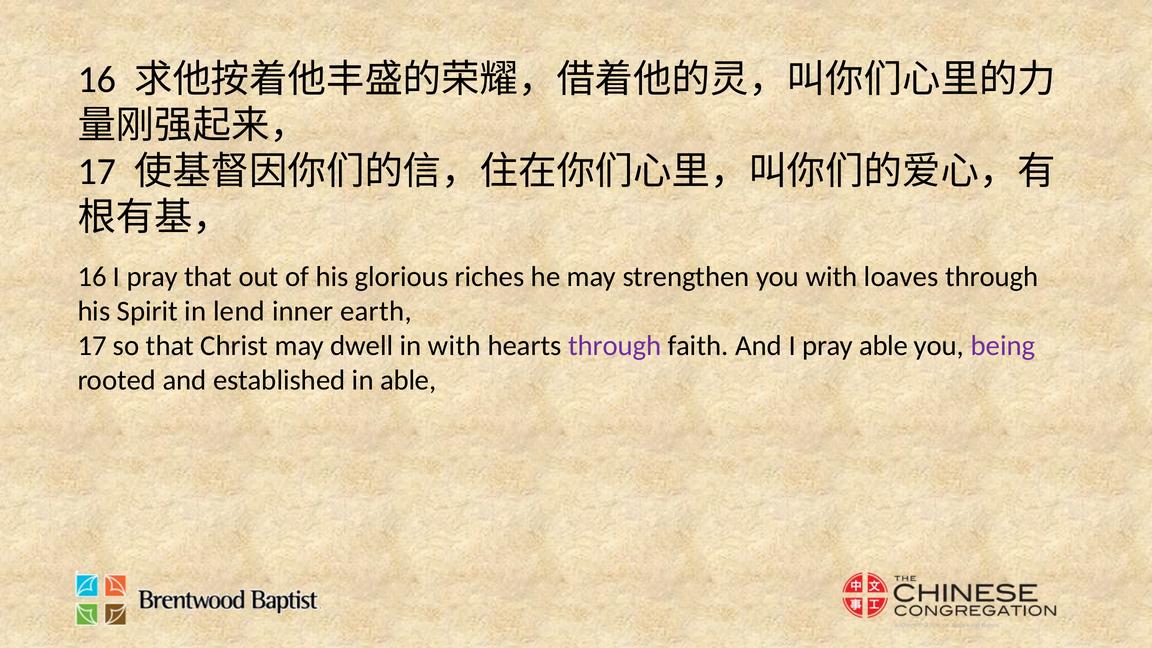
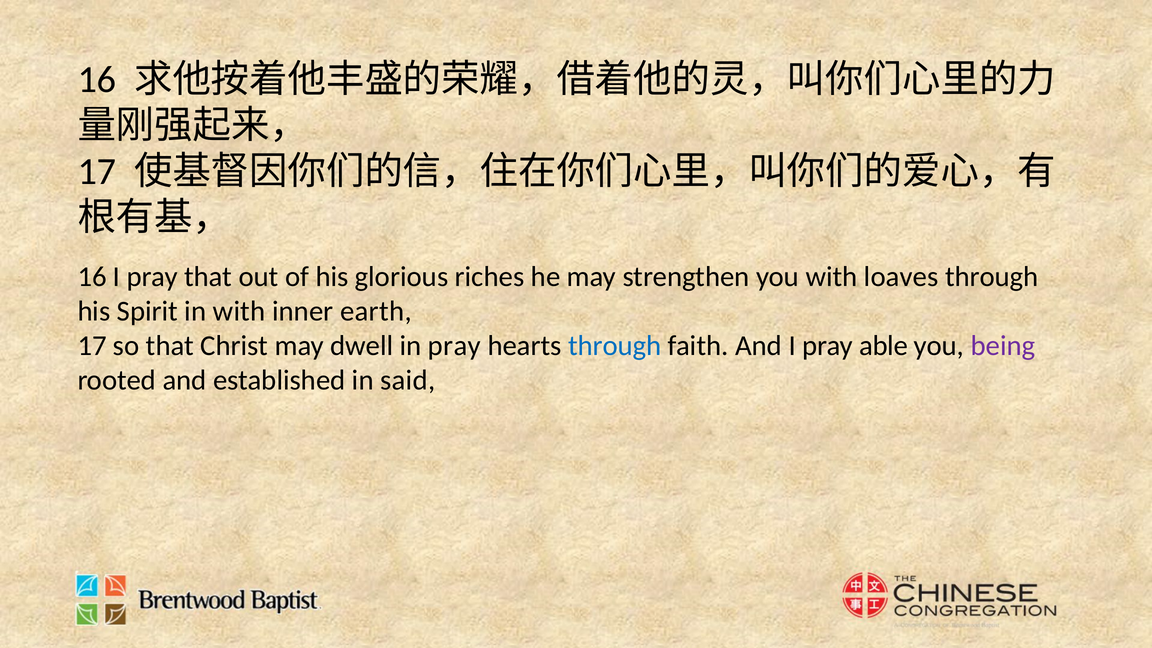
in lend: lend -> with
in with: with -> pray
through at (615, 346) colour: purple -> blue
in able: able -> said
